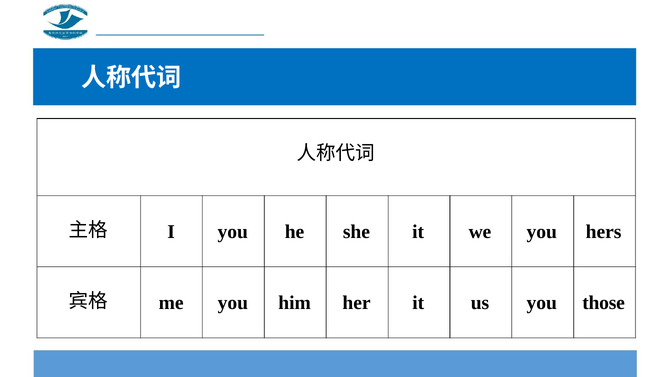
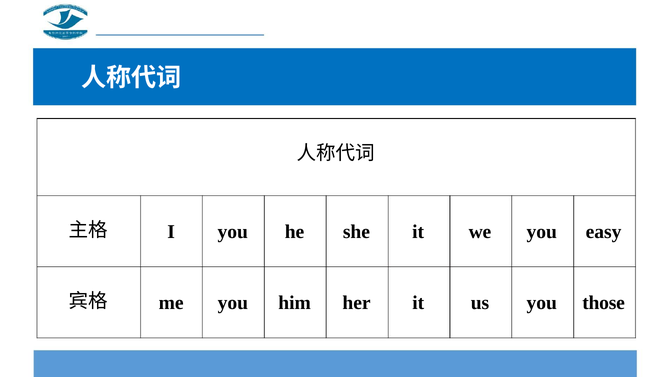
hers: hers -> easy
